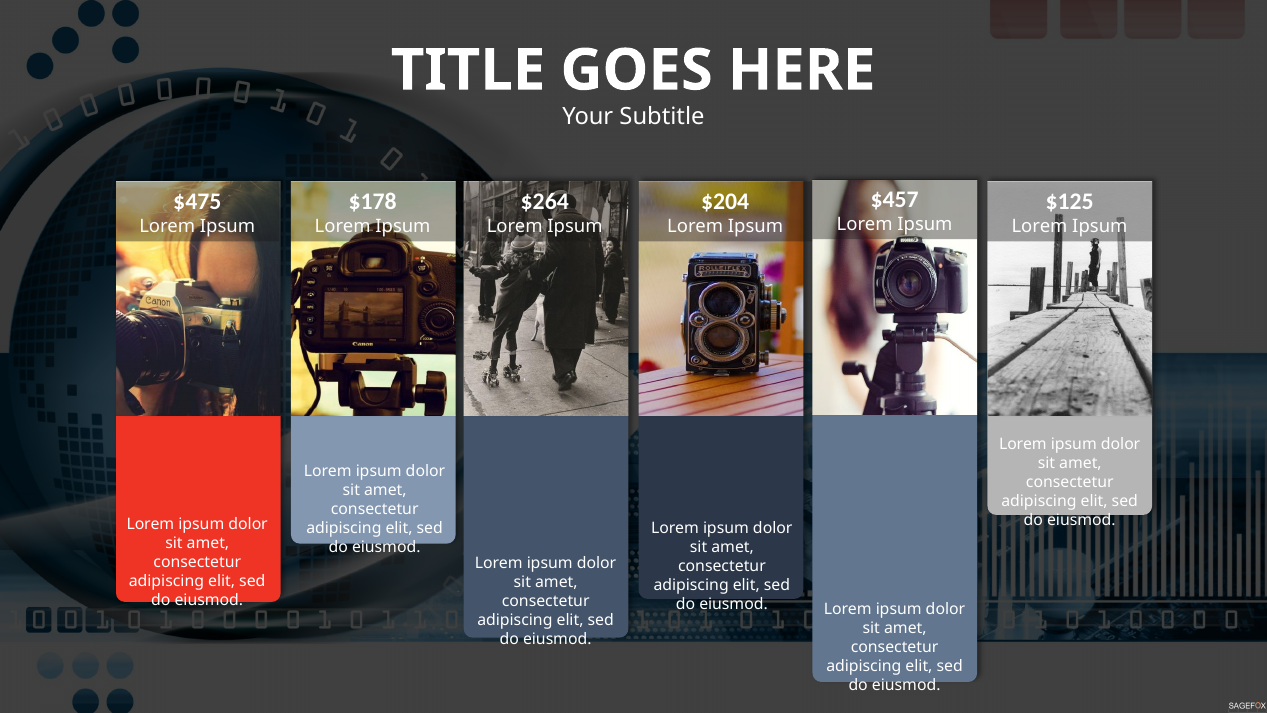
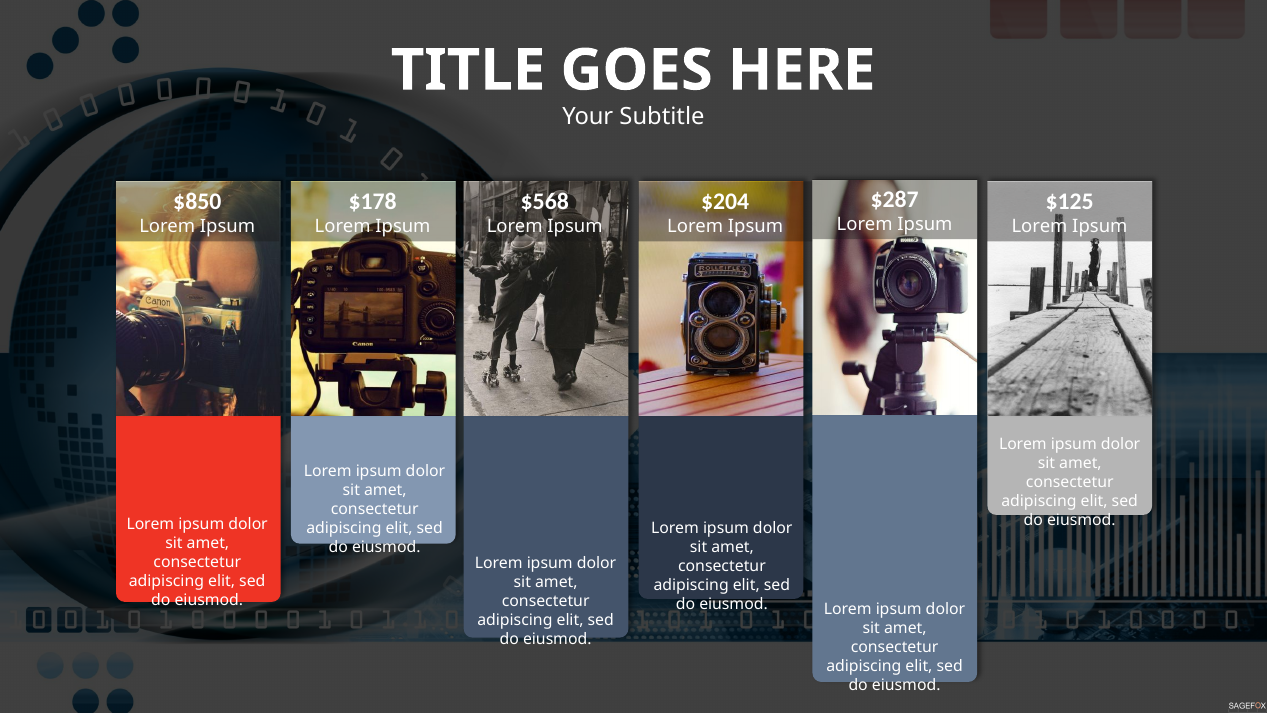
$457: $457 -> $287
$475: $475 -> $850
$264: $264 -> $568
